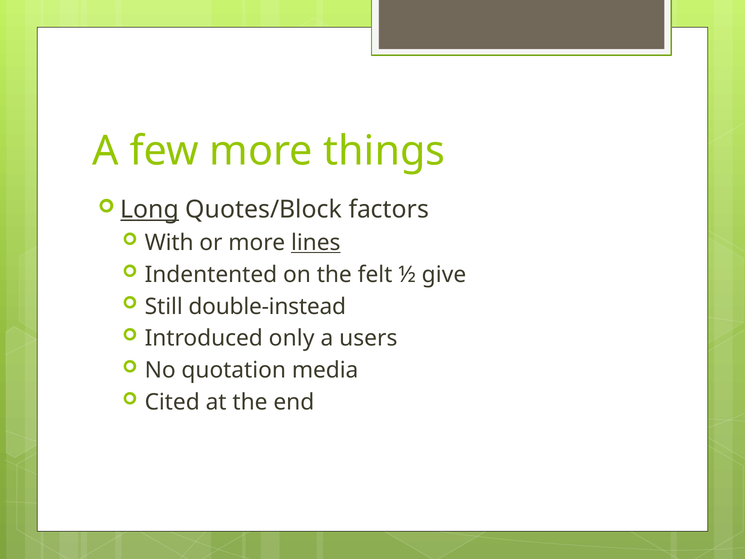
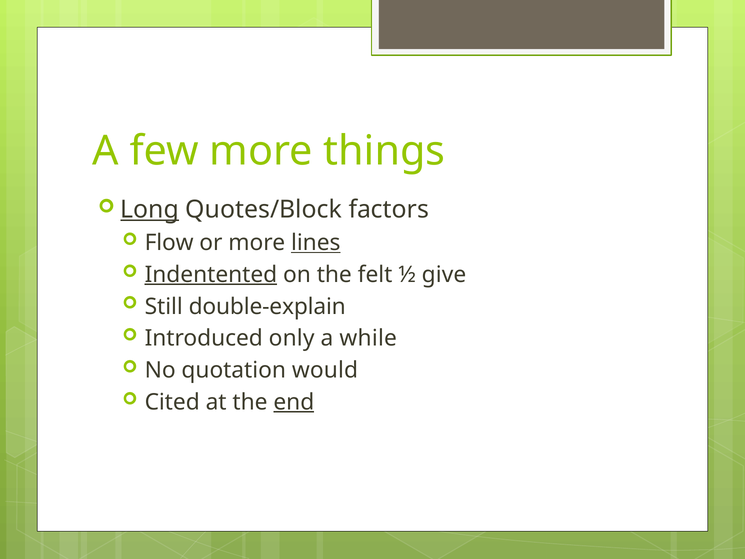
With: With -> Flow
Indentented underline: none -> present
double-instead: double-instead -> double-explain
users: users -> while
media: media -> would
end underline: none -> present
